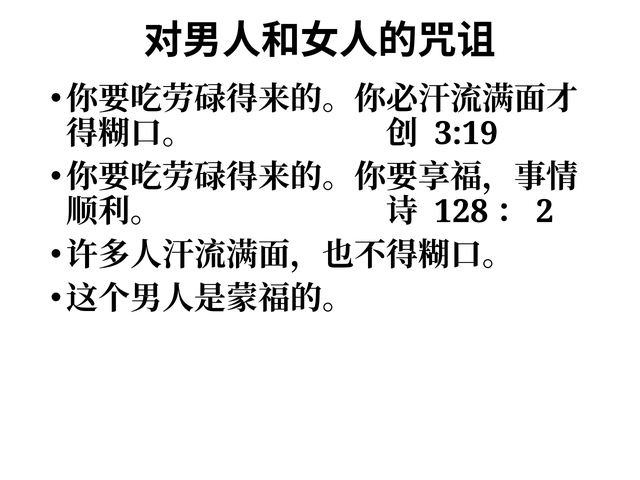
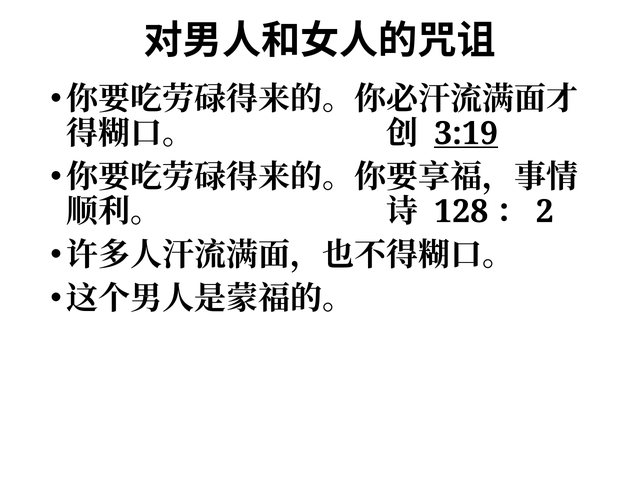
3:19 underline: none -> present
